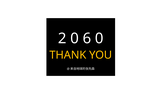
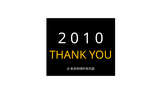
6: 6 -> 1
